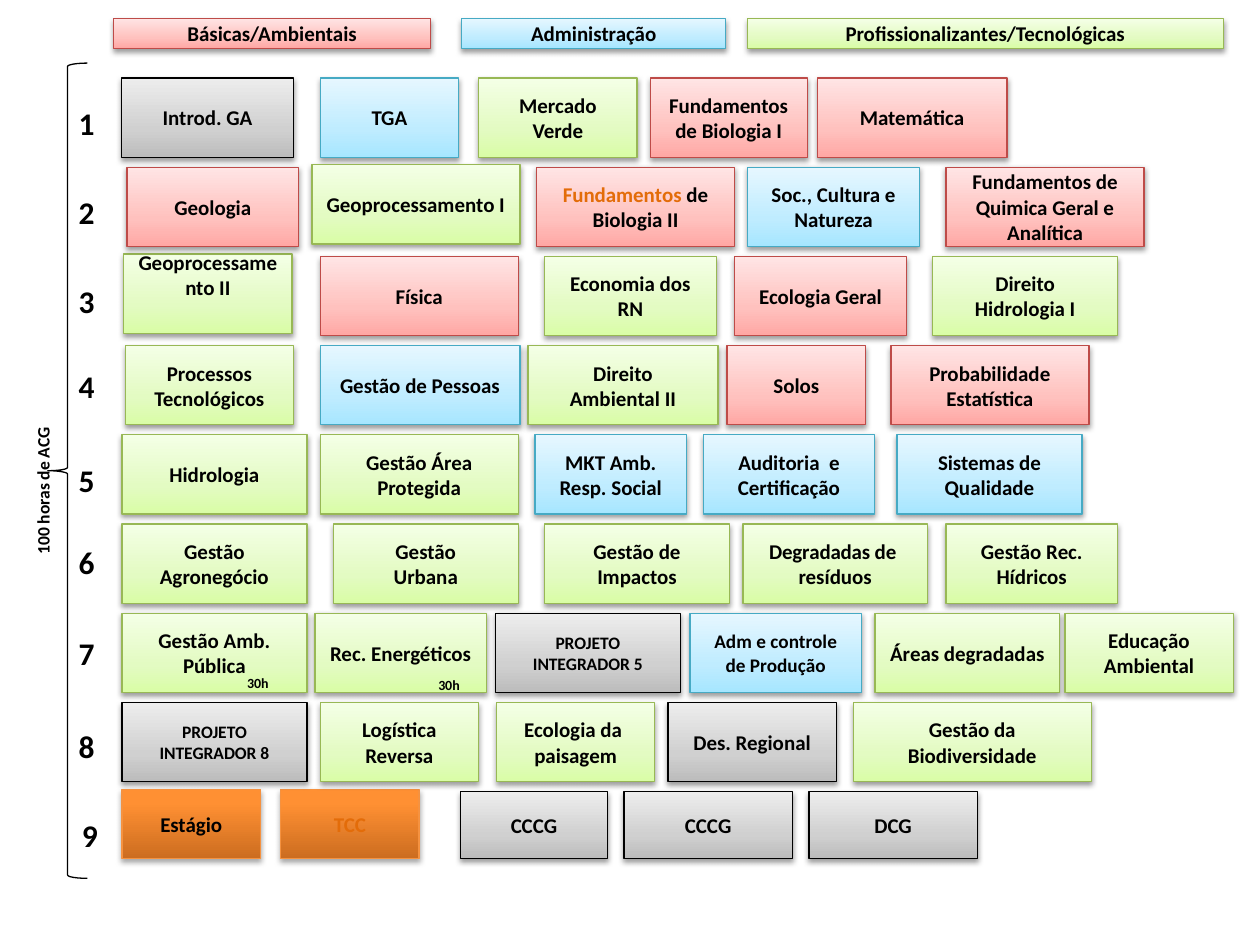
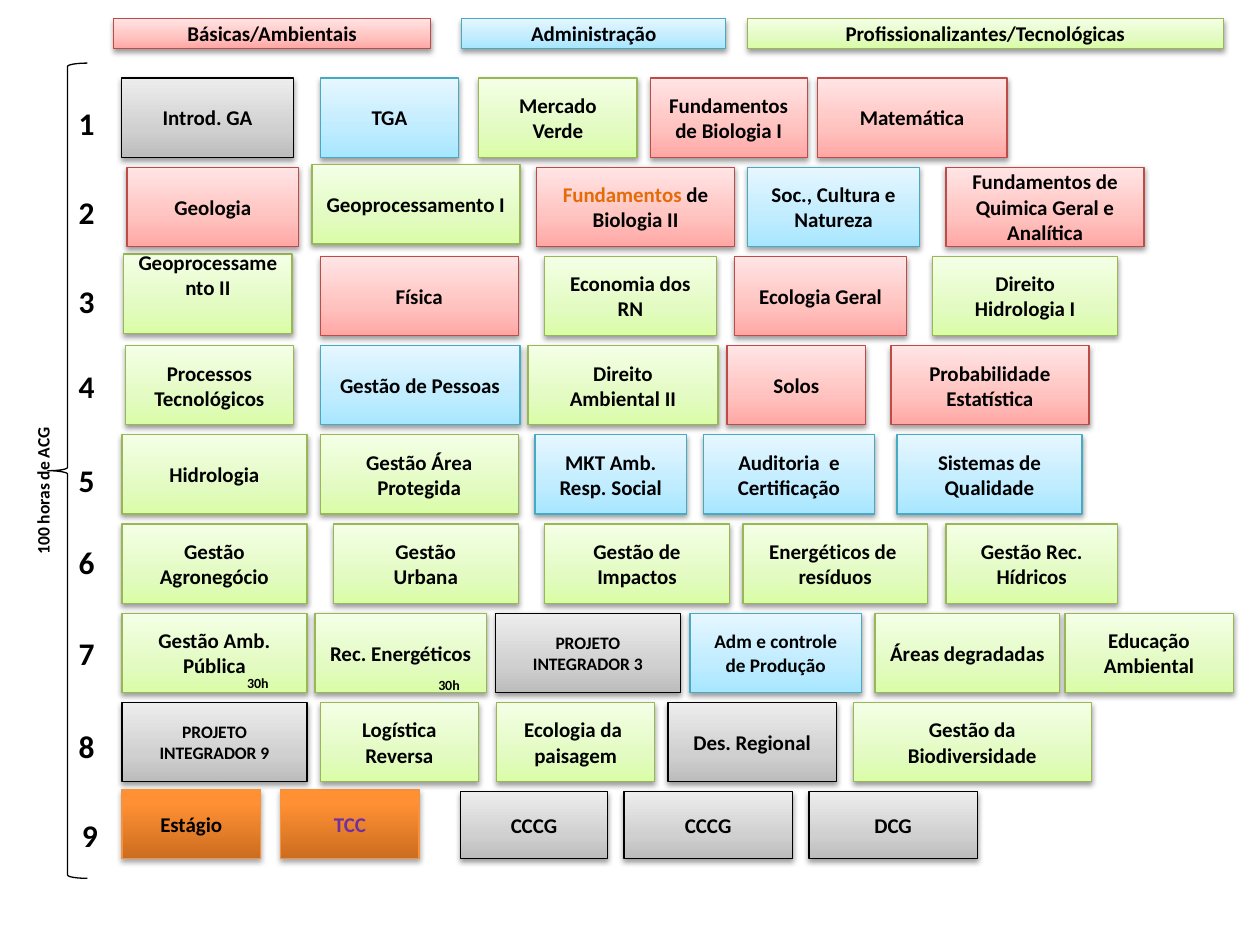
Degradadas at (820, 552): Degradadas -> Energéticos
INTEGRADOR 5: 5 -> 3
INTEGRADOR 8: 8 -> 9
TCC colour: orange -> purple
